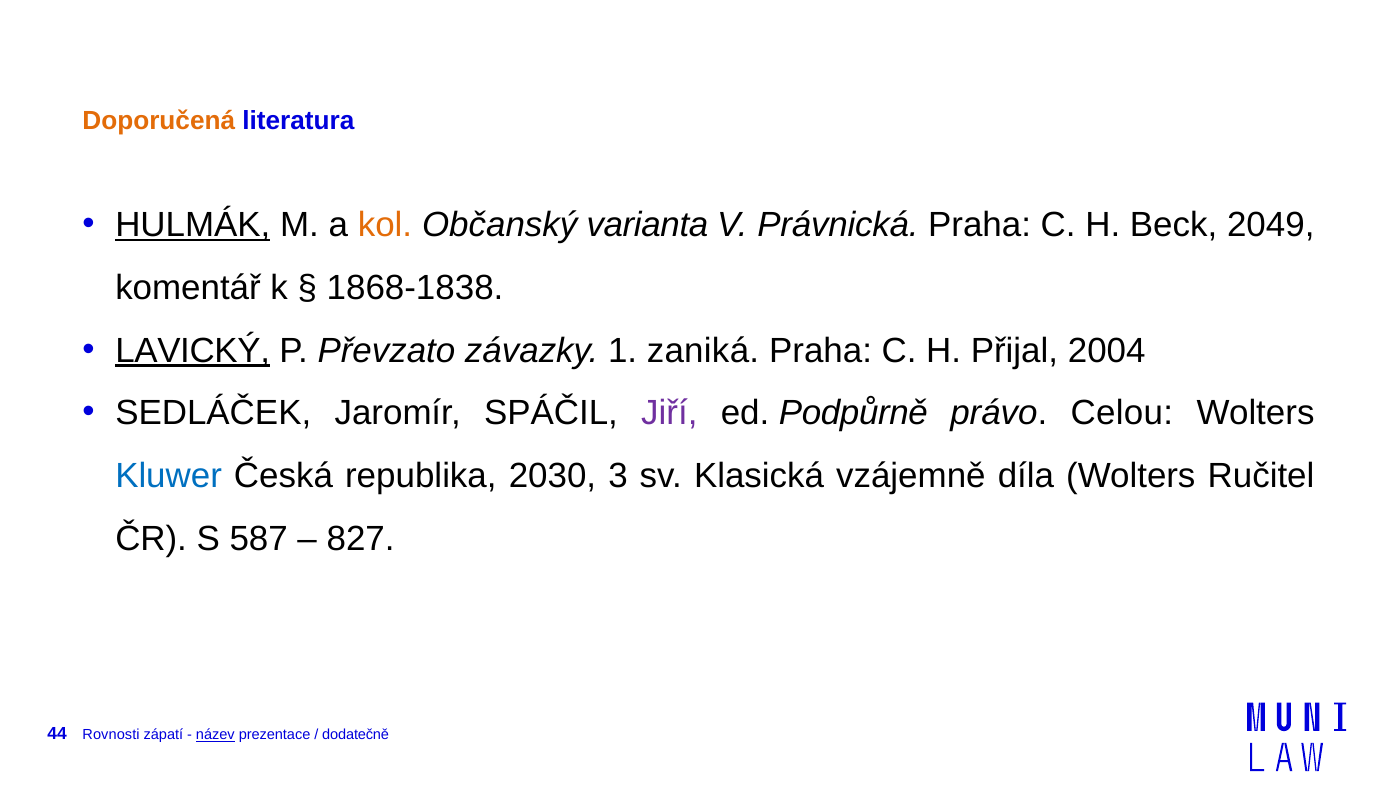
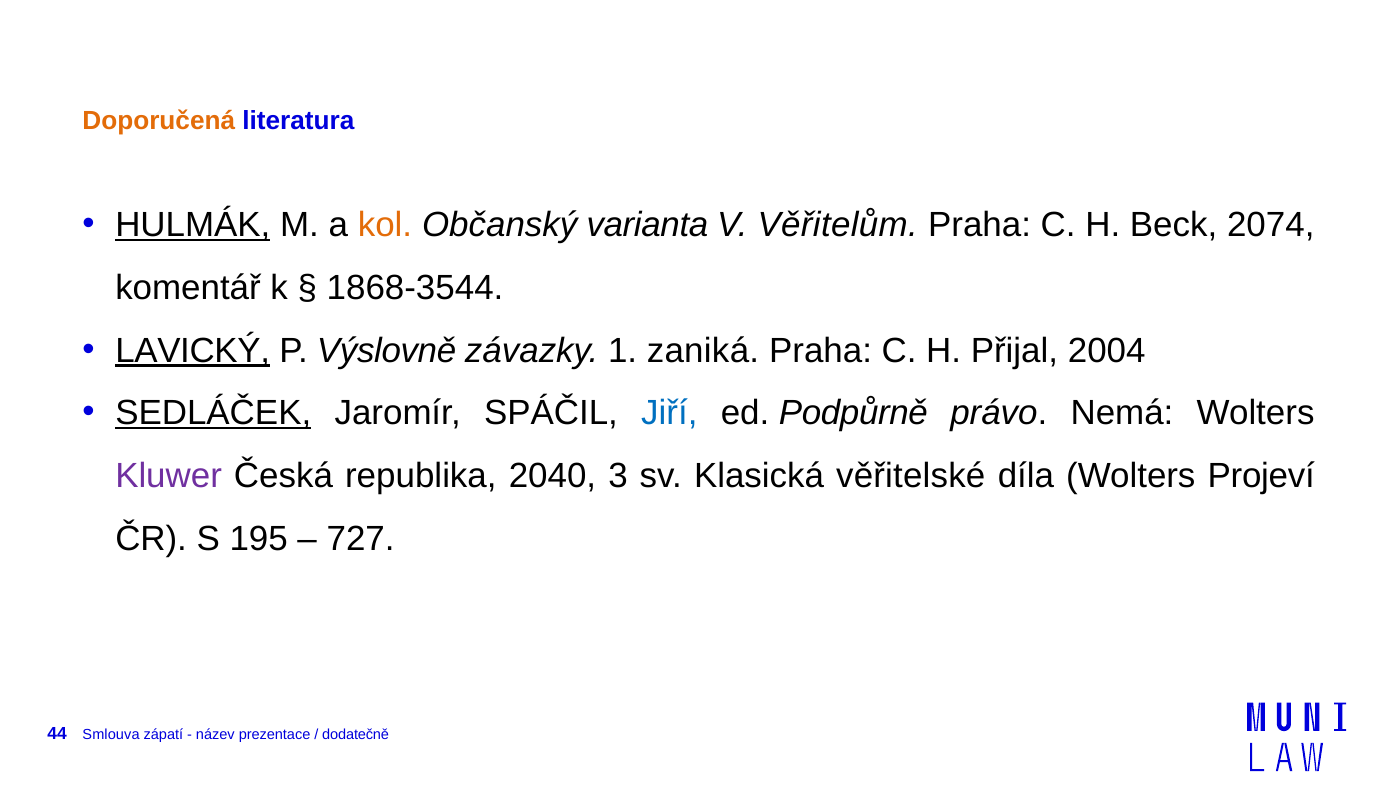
Právnická: Právnická -> Věřitelům
2049: 2049 -> 2074
1868-1838: 1868-1838 -> 1868-3544
Převzato: Převzato -> Výslovně
SEDLÁČEK underline: none -> present
Jiří colour: purple -> blue
Celou: Celou -> Nemá
Kluwer colour: blue -> purple
2030: 2030 -> 2040
vzájemně: vzájemně -> věřitelské
Ručitel: Ručitel -> Projeví
587: 587 -> 195
827: 827 -> 727
Rovnosti: Rovnosti -> Smlouva
název underline: present -> none
